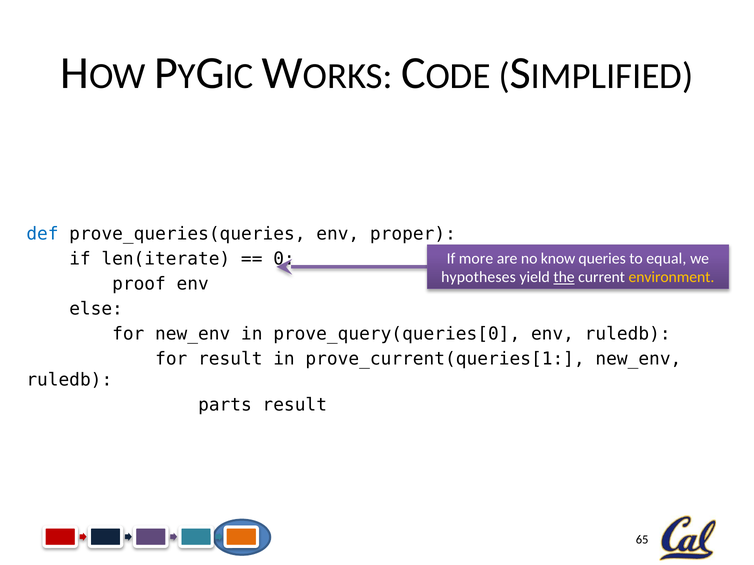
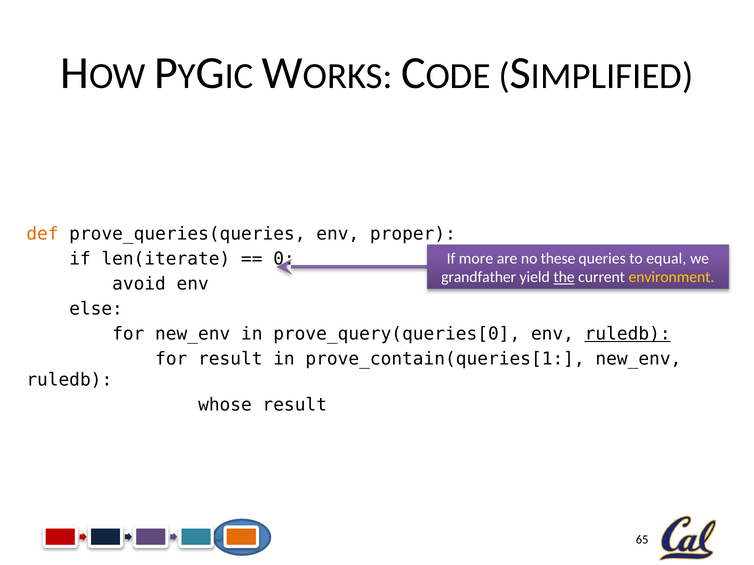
def colour: blue -> orange
know: know -> these
hypotheses: hypotheses -> grandfather
proof: proof -> avoid
ruledb at (628, 334) underline: none -> present
prove_current(queries[1: prove_current(queries[1 -> prove_contain(queries[1
parts: parts -> whose
